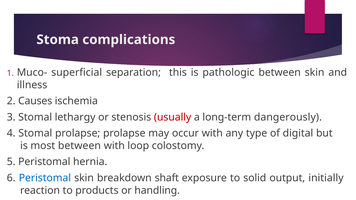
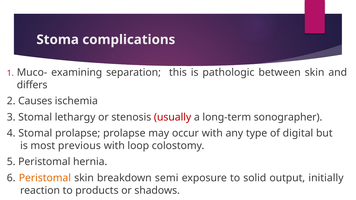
superficial: superficial -> examining
illness: illness -> differs
dangerously: dangerously -> sonographer
most between: between -> previous
Peristomal at (45, 178) colour: blue -> orange
shaft: shaft -> semi
handling: handling -> shadows
